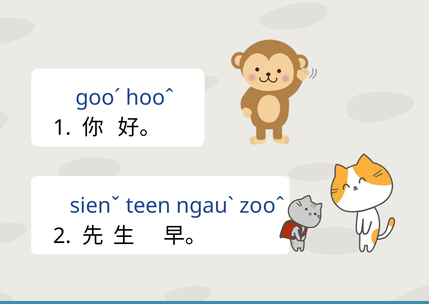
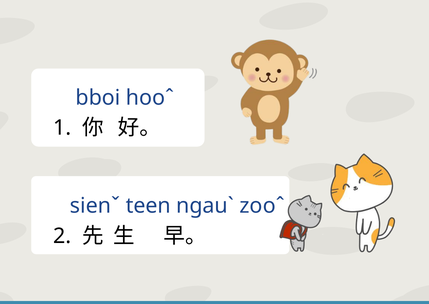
gooˊ: gooˊ -> bboi
